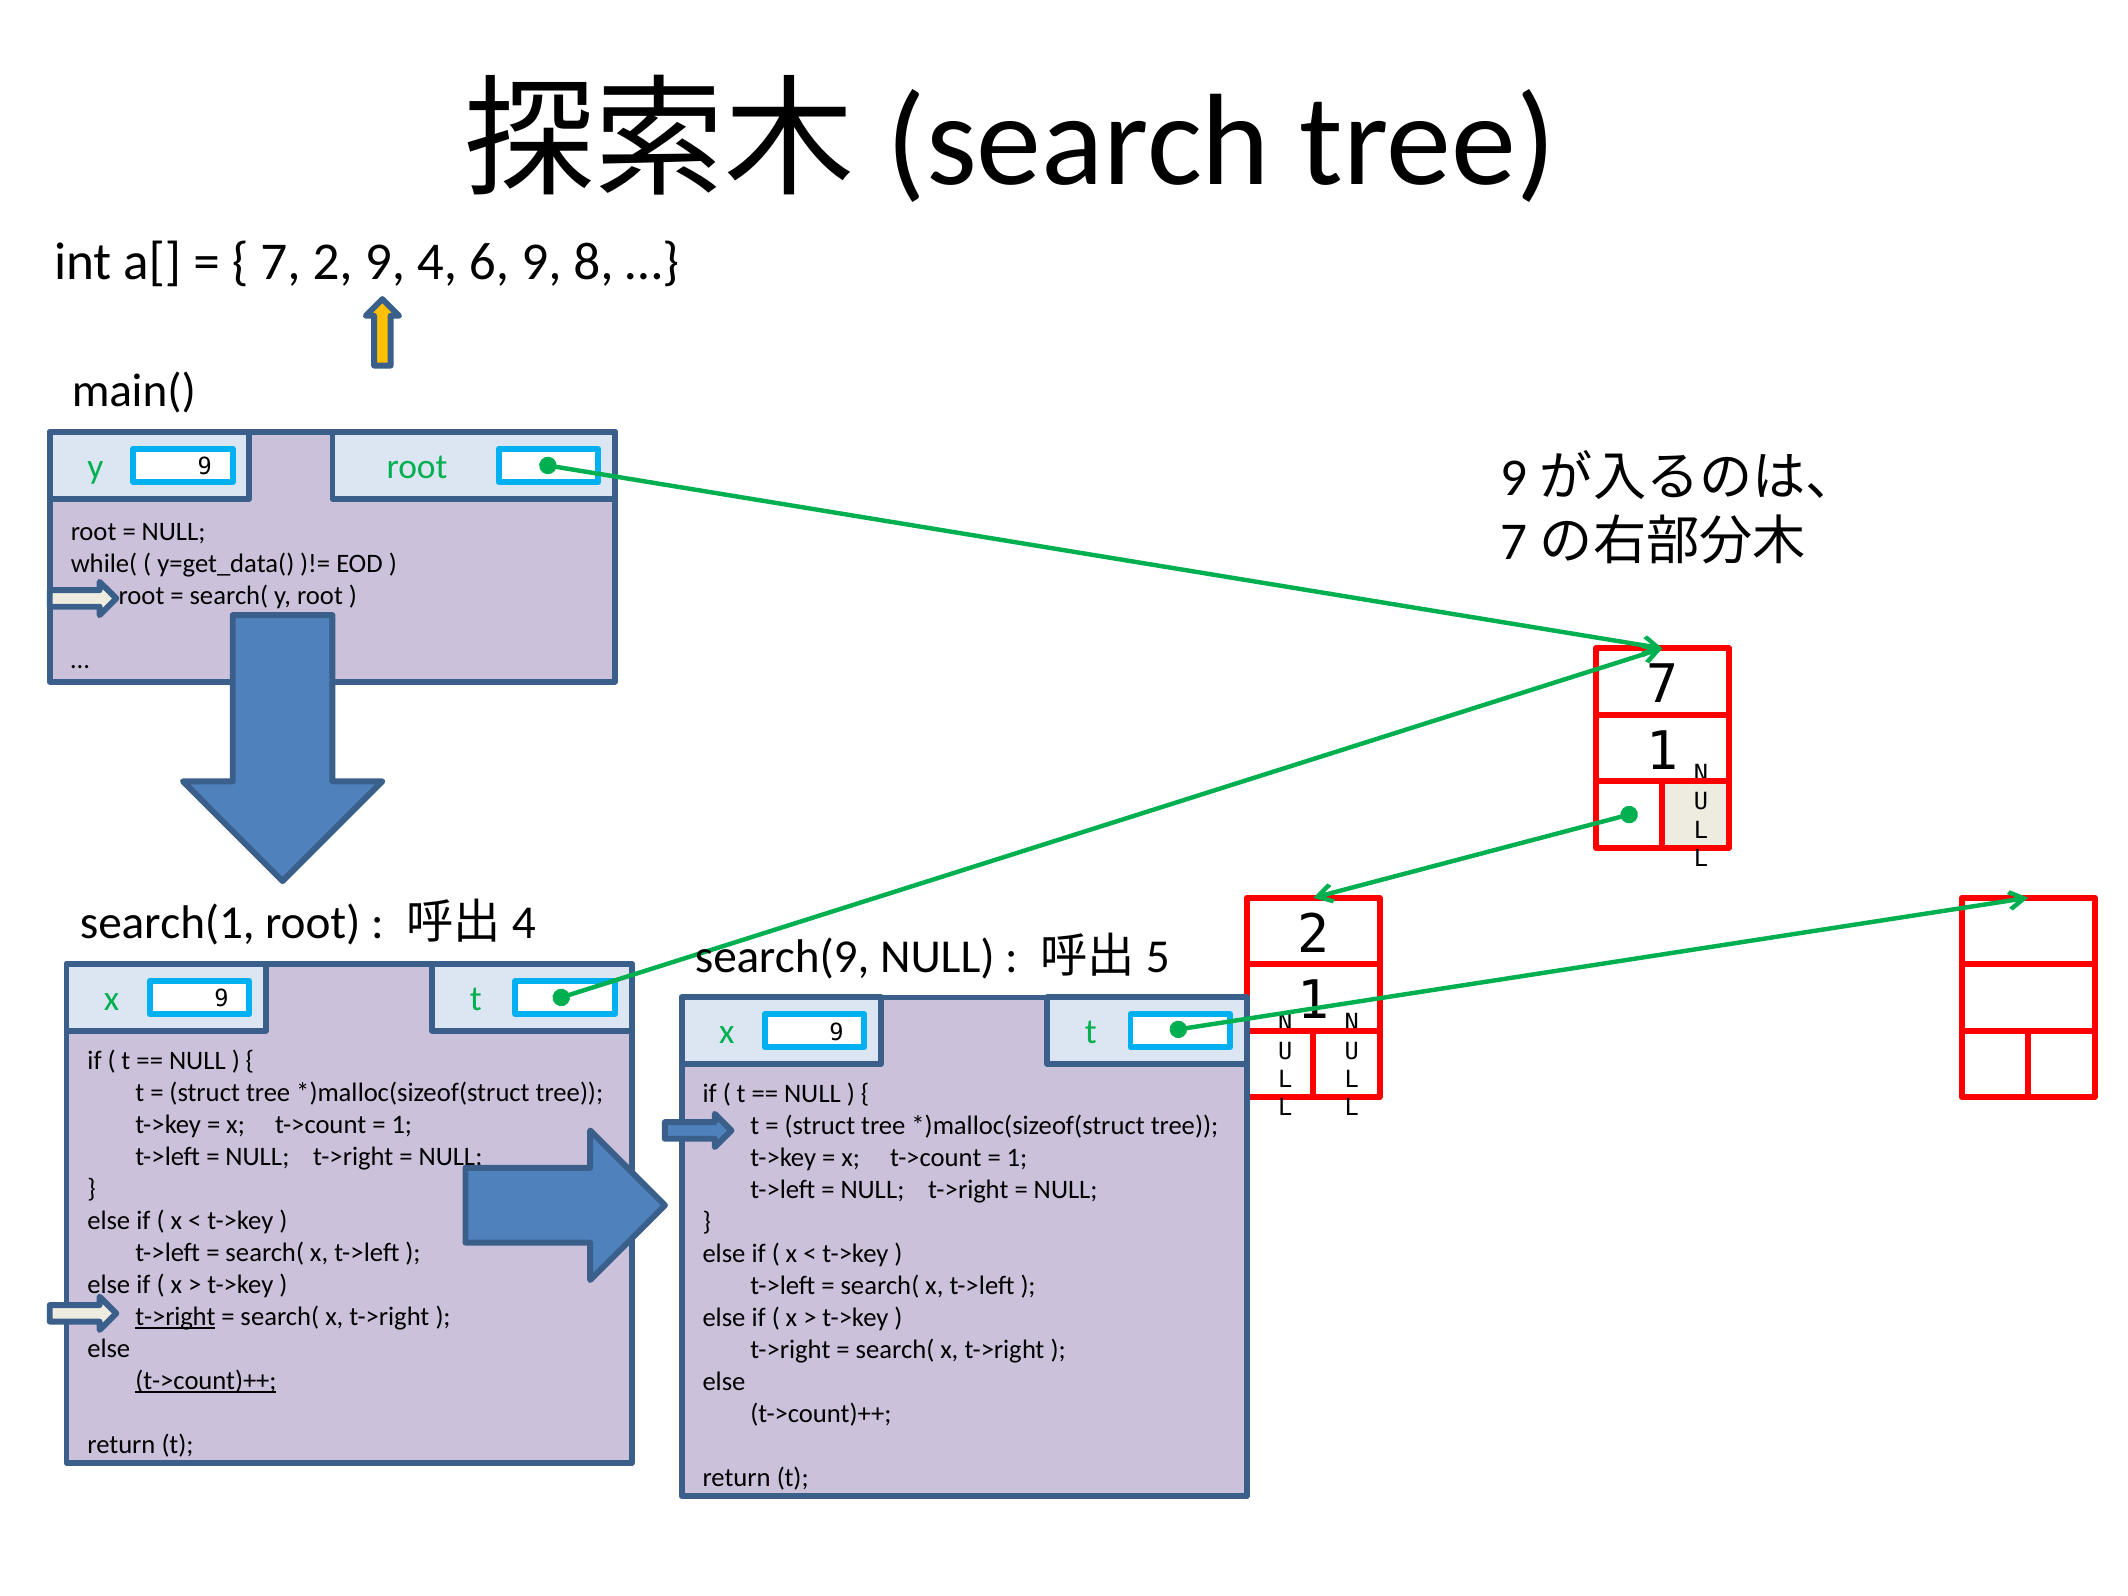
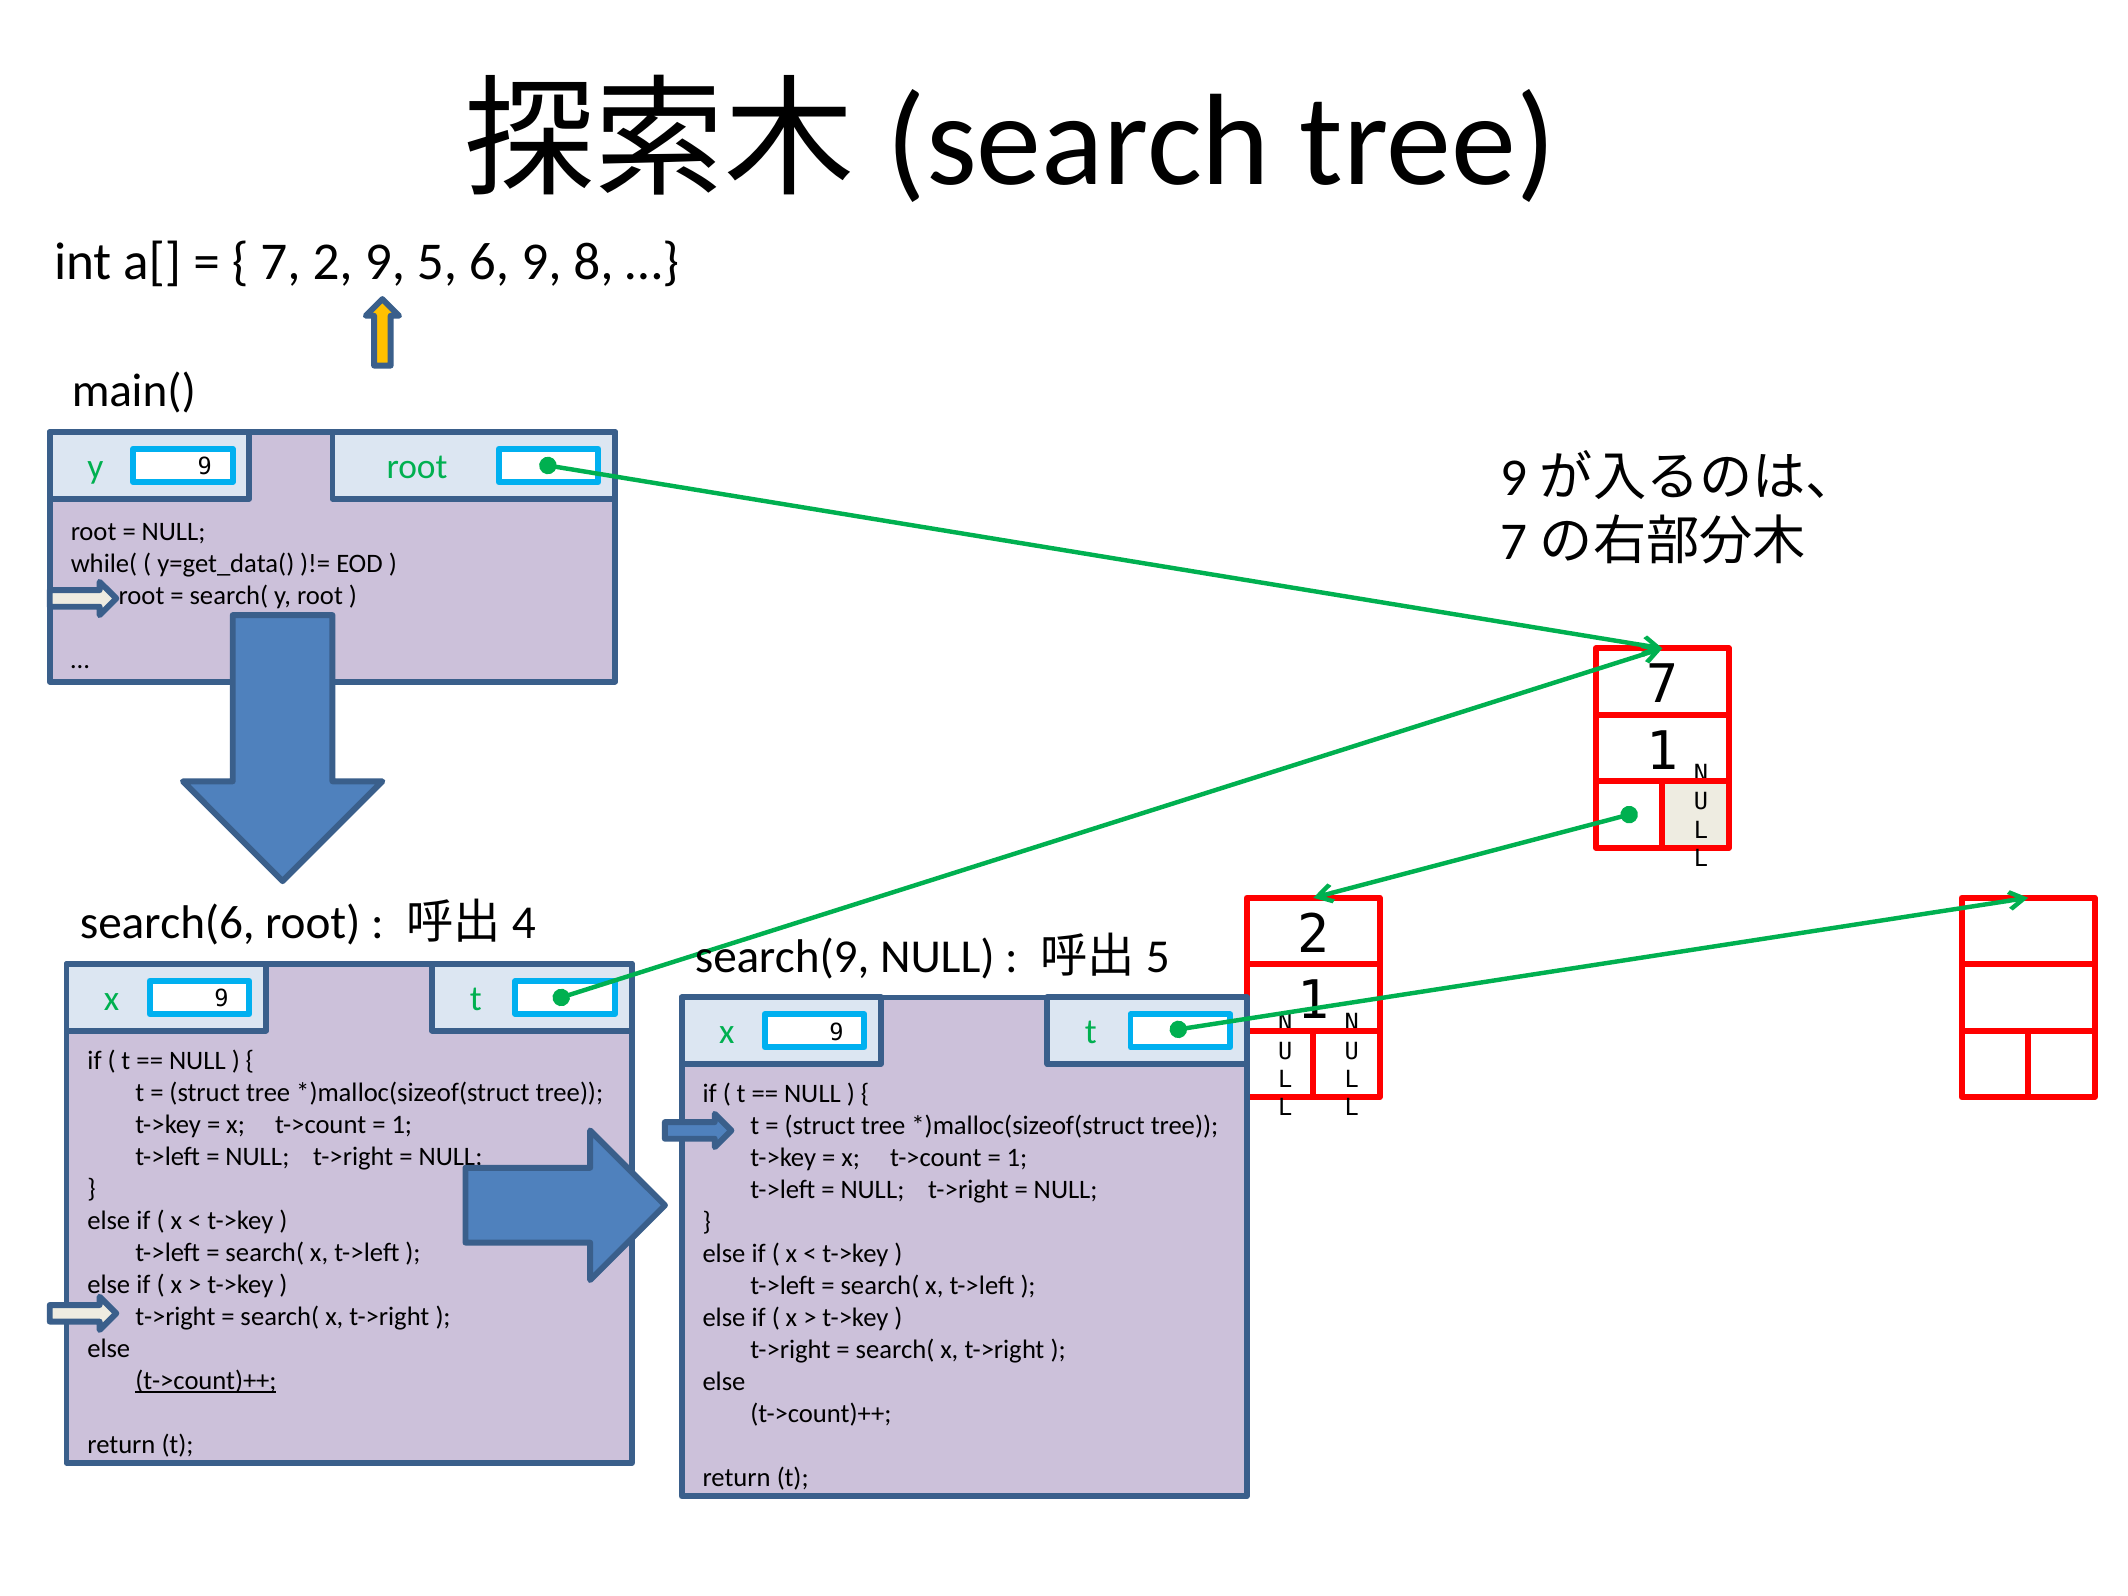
4: 4 -> 5
search(1: search(1 -> search(6
t->right at (175, 1317) underline: present -> none
